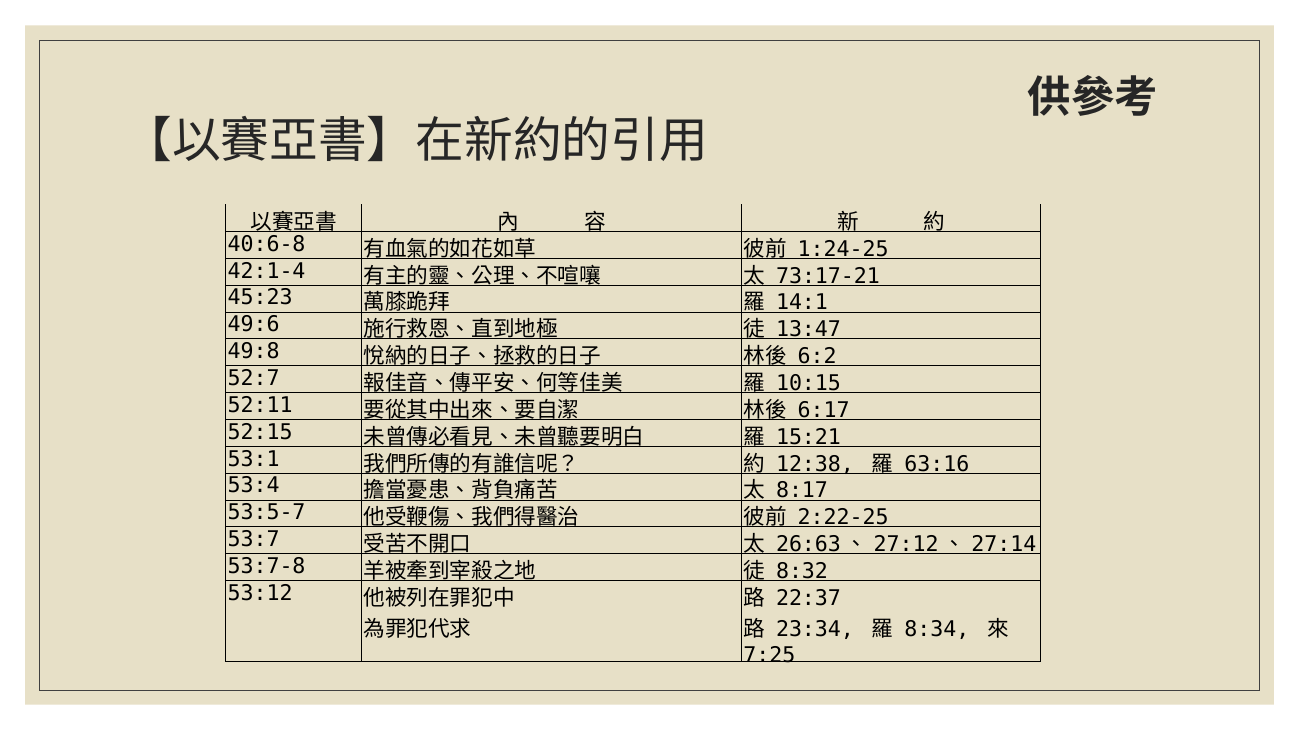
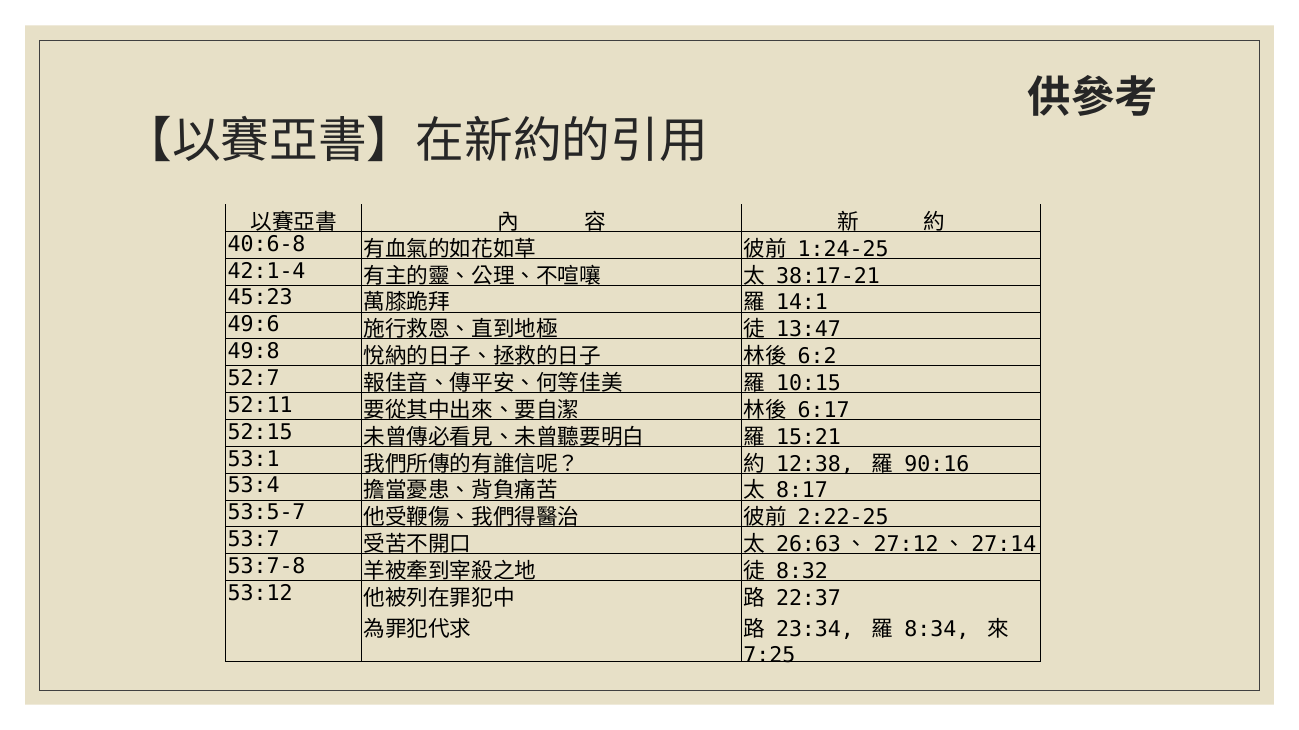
73:17-21: 73:17-21 -> 38:17-21
63:16: 63:16 -> 90:16
